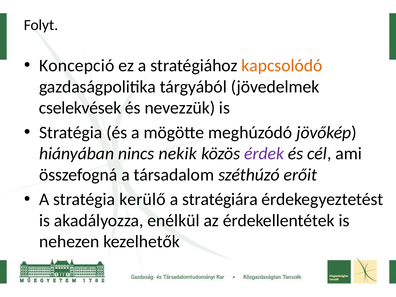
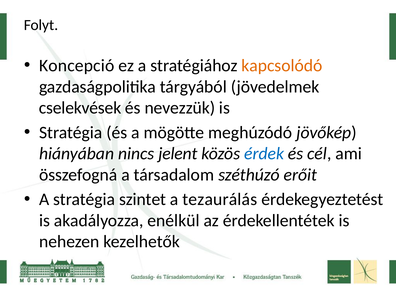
nekik: nekik -> jelent
érdek colour: purple -> blue
kerülő: kerülő -> szintet
stratégiára: stratégiára -> tezaurálás
